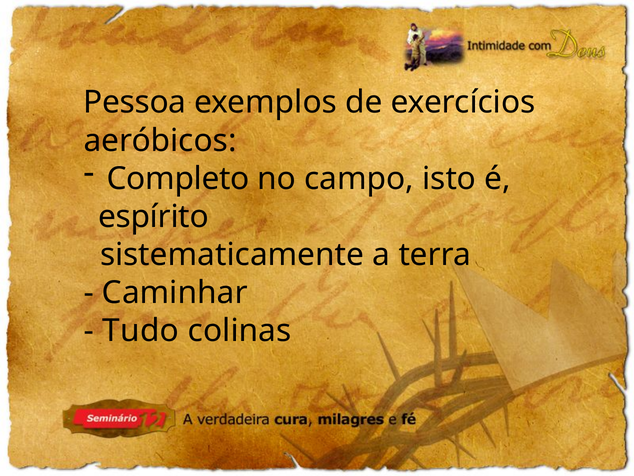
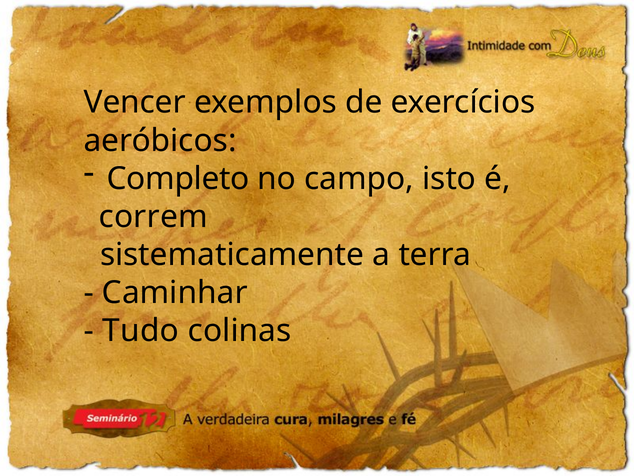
Pessoa: Pessoa -> Vencer
espírito: espírito -> correm
